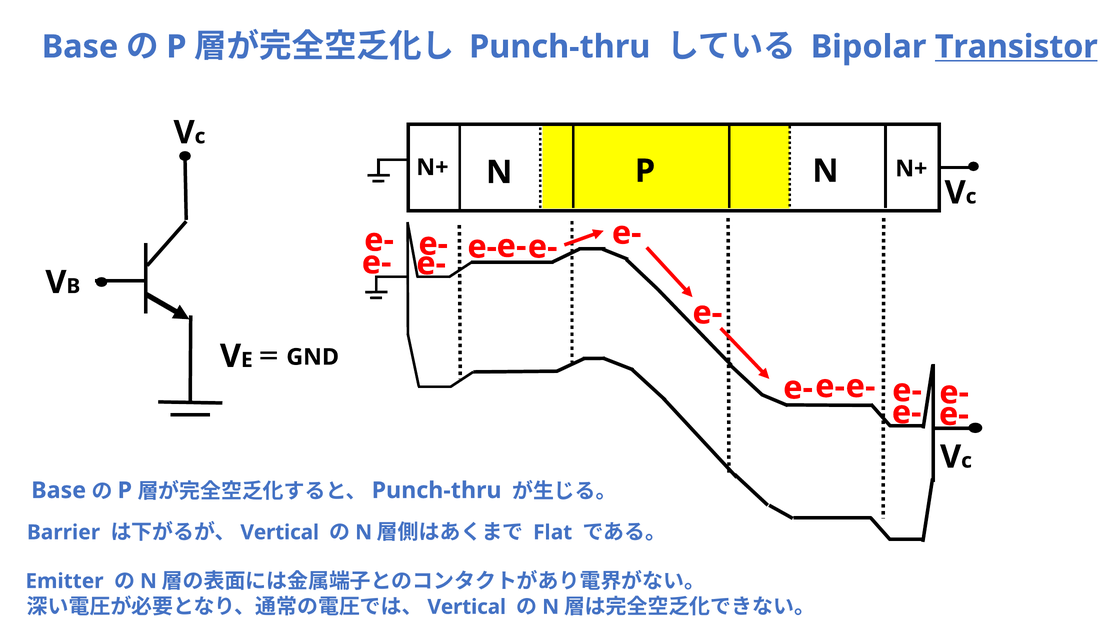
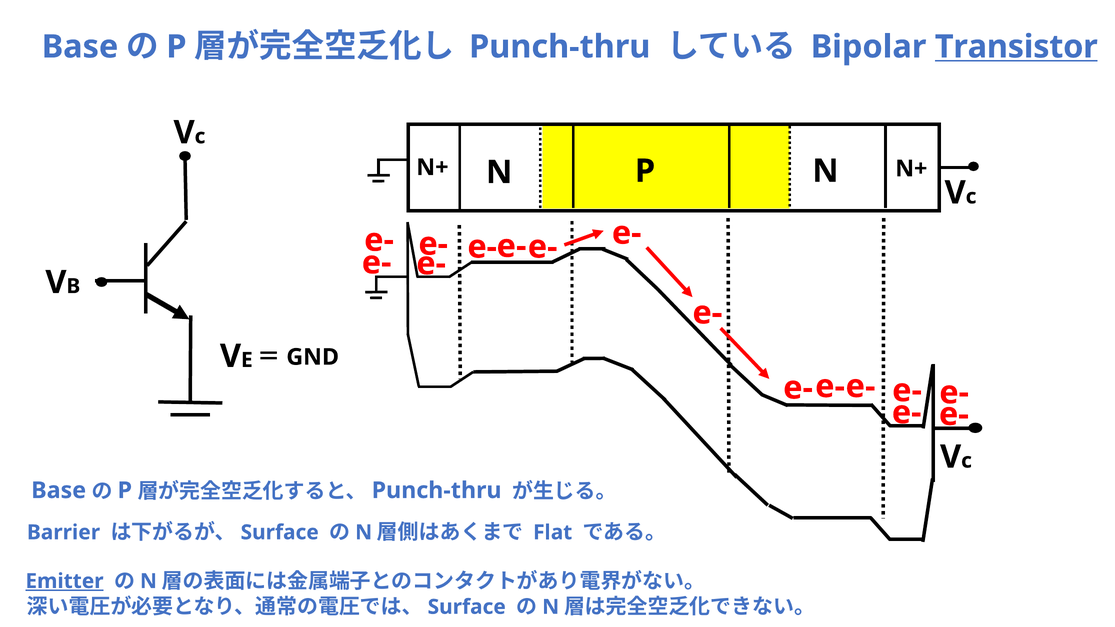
Vertical at (280, 533): Vertical -> Surface
Emitter underline: none -> present
Vertical at (467, 607): Vertical -> Surface
